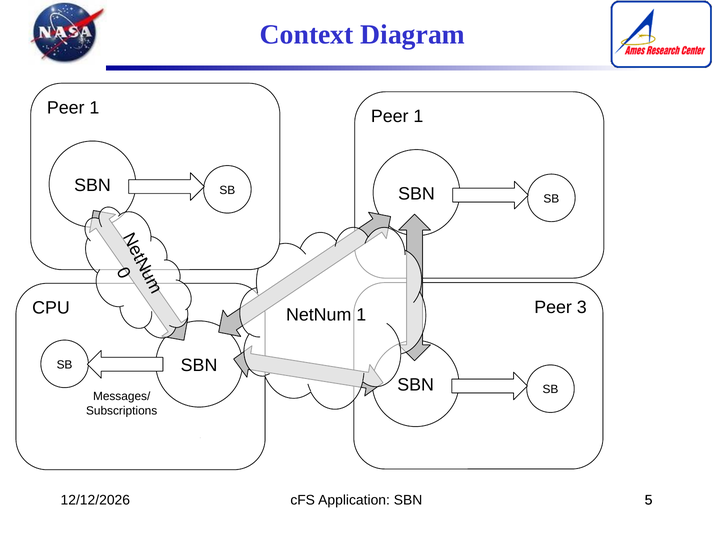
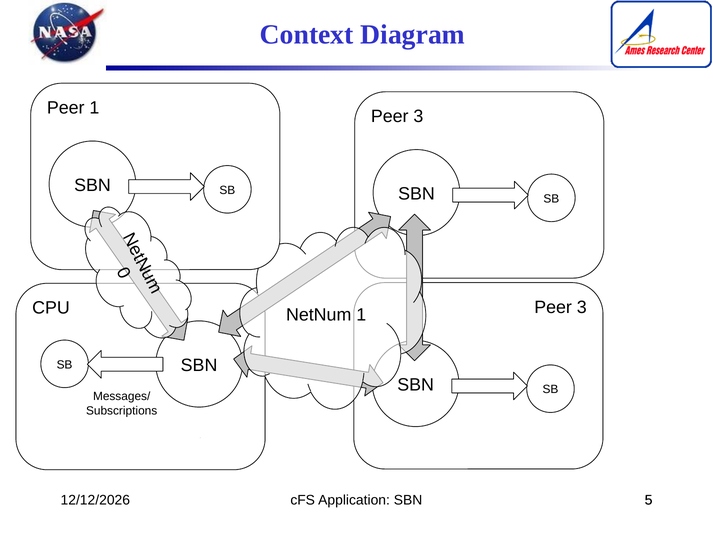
1 at (418, 116): 1 -> 3
